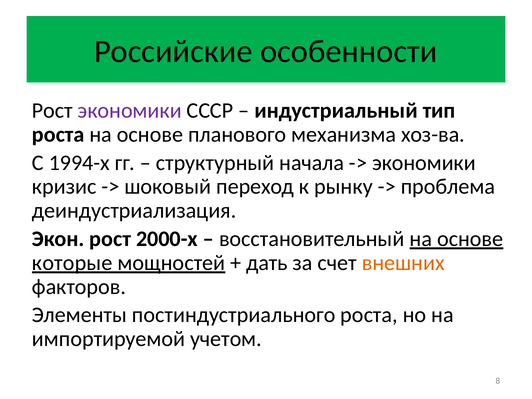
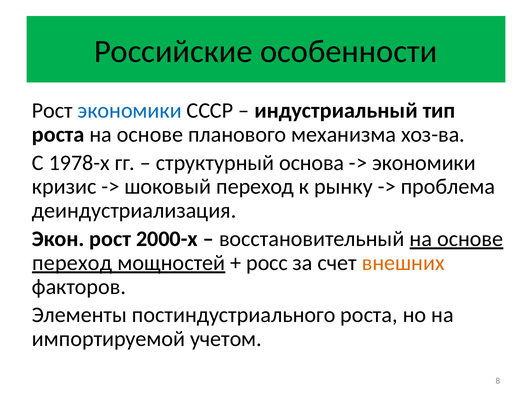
экономики at (130, 111) colour: purple -> blue
1994-х: 1994-х -> 1978-х
начала: начала -> основа
которые at (72, 263): которые -> переход
дать: дать -> росс
